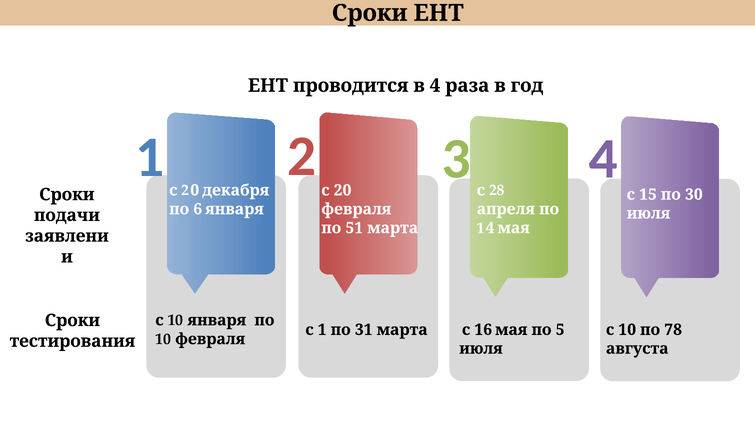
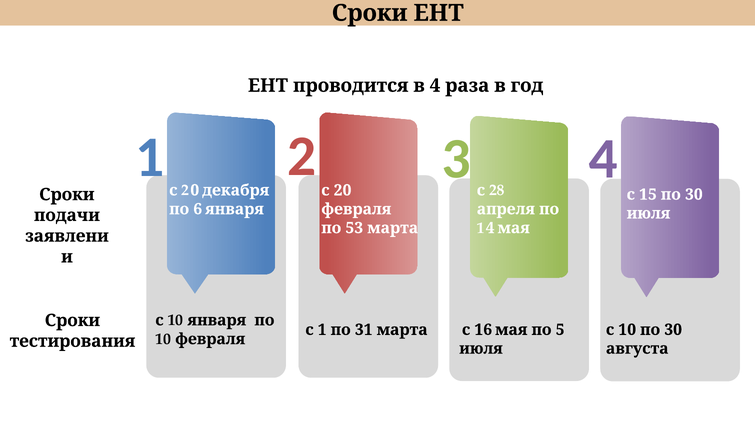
51: 51 -> 53
10 по 78: 78 -> 30
